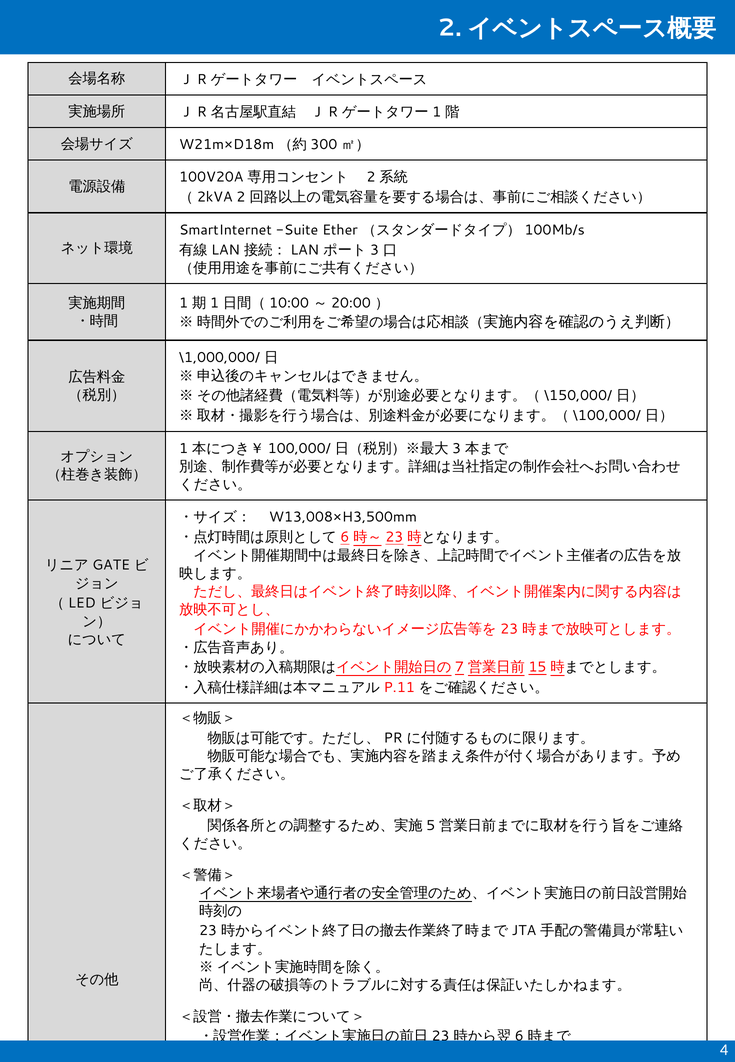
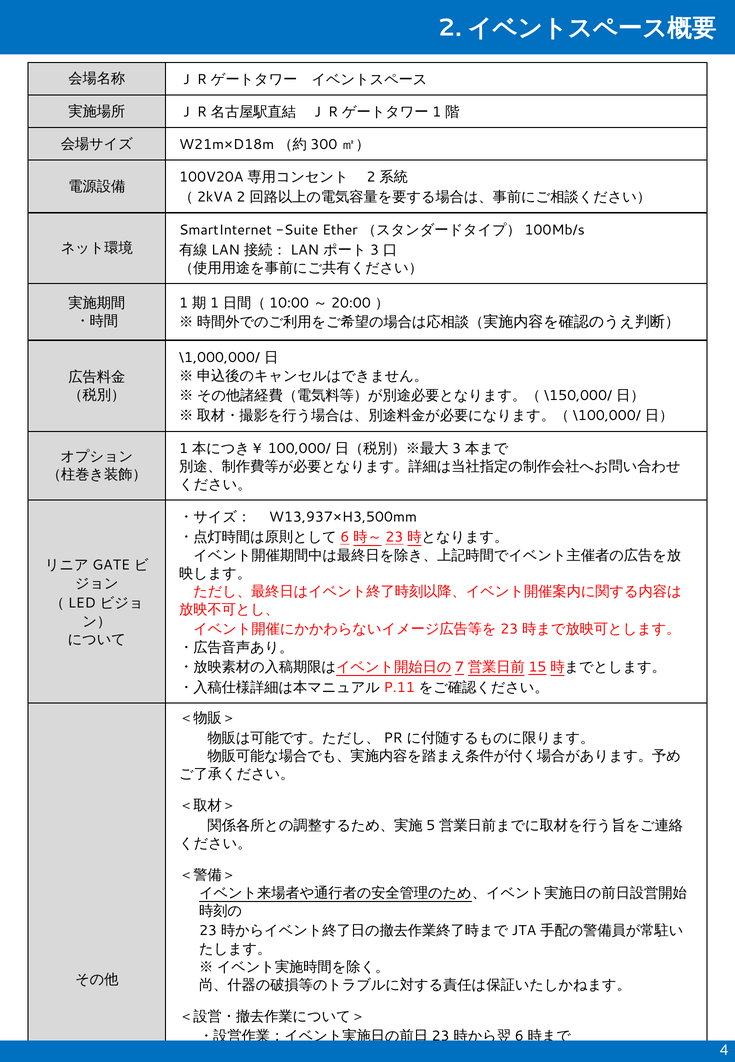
W13,008×H3,500mm: W13,008×H3,500mm -> W13,937×H3,500mm
